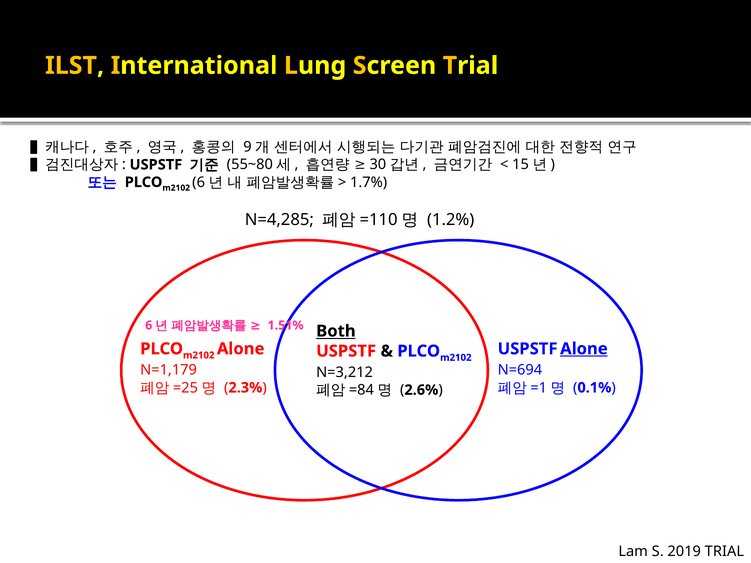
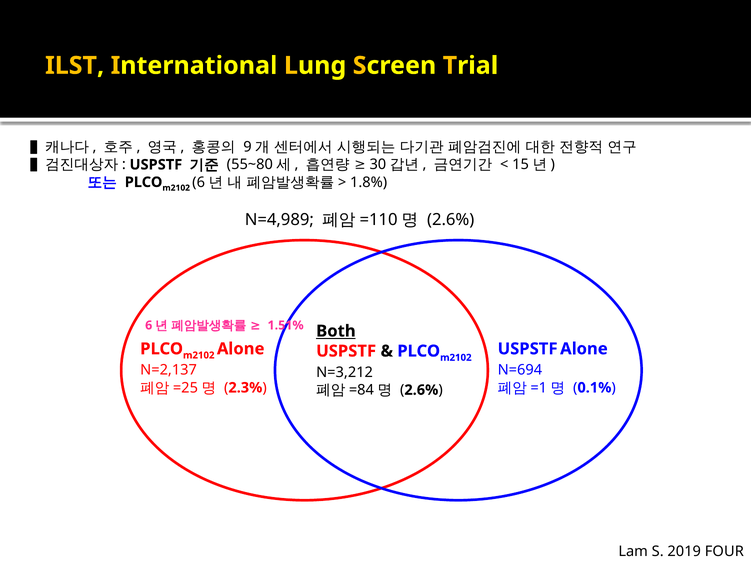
1.7%: 1.7% -> 1.8%
N=4,285: N=4,285 -> N=4,989
1.2% at (451, 220): 1.2% -> 2.6%
Alone at (584, 349) underline: present -> none
N=1,179: N=1,179 -> N=2,137
2019 TRIAL: TRIAL -> FOUR
